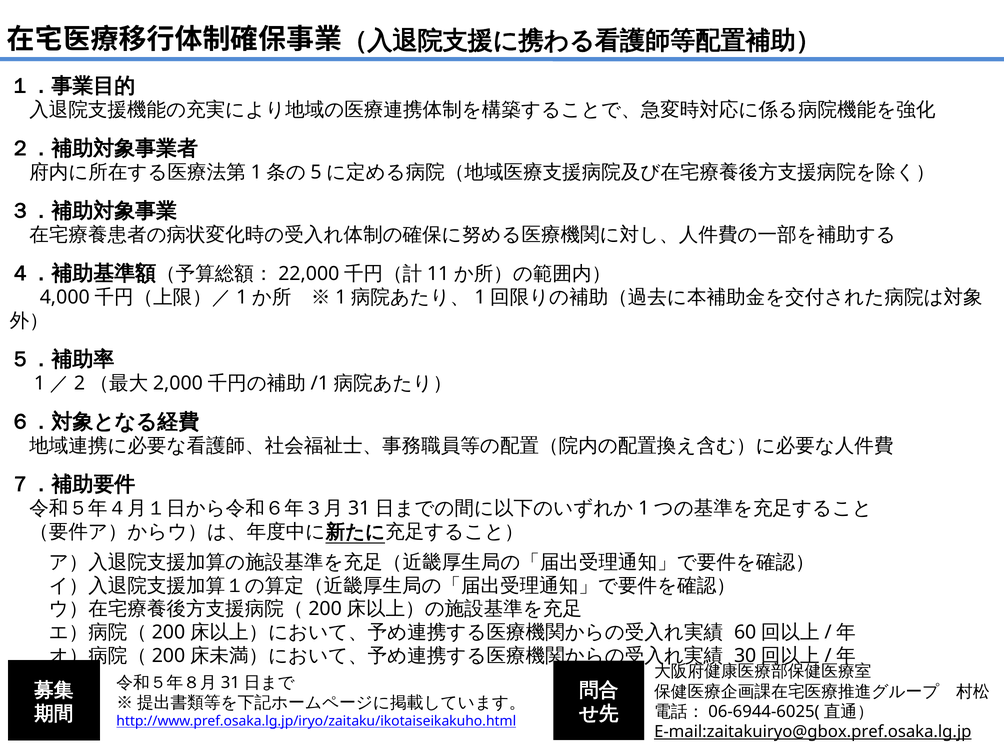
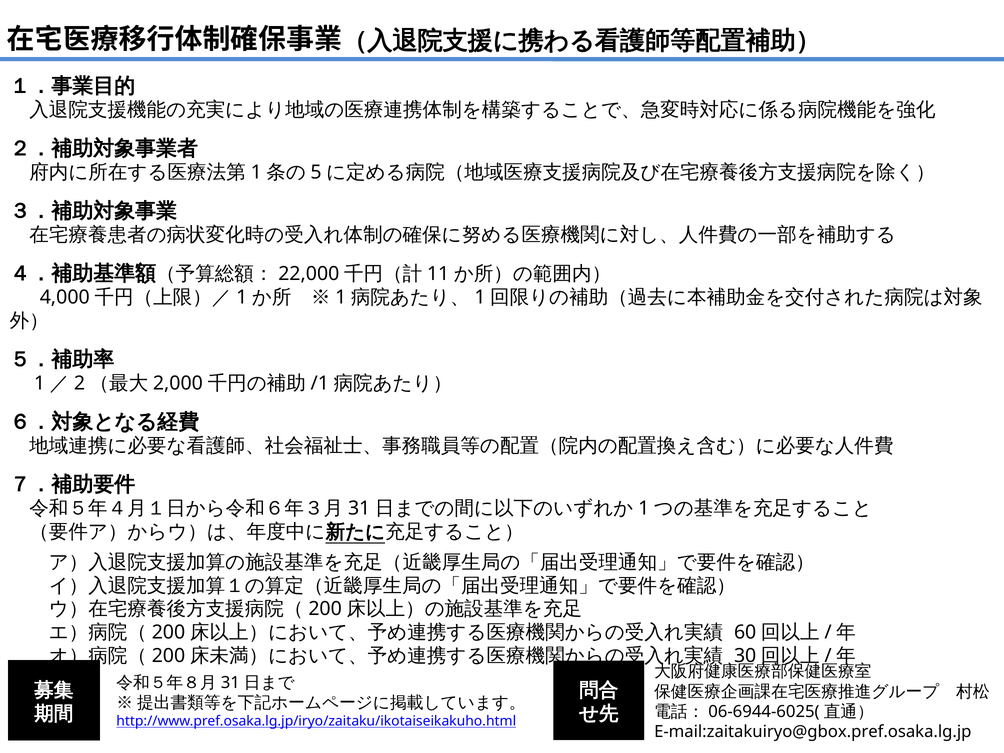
E-mail:zaitakuiryo@gbox.pref.osaka.lg.jp underline: present -> none
